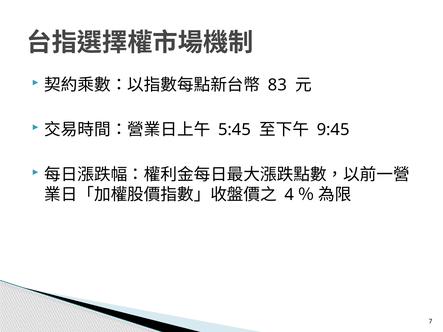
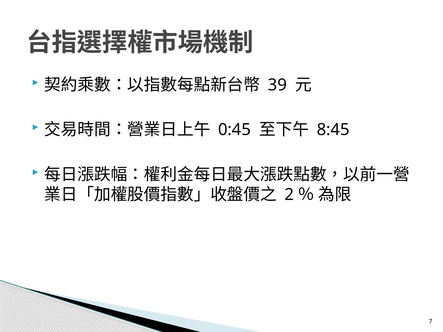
83: 83 -> 39
5:45: 5:45 -> 0:45
9:45: 9:45 -> 8:45
4: 4 -> 2
